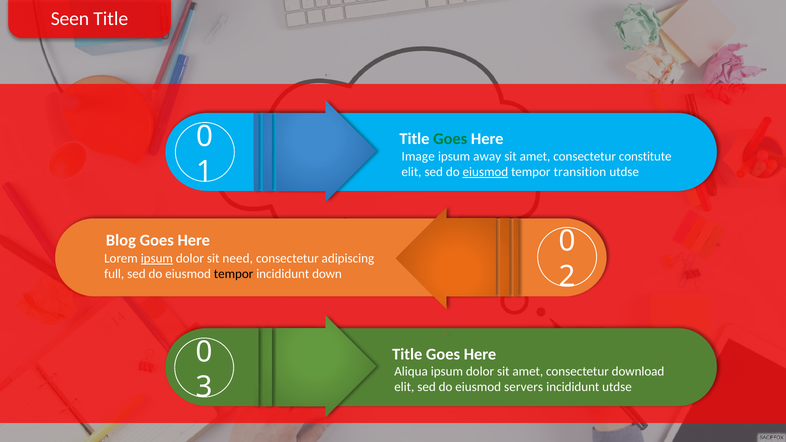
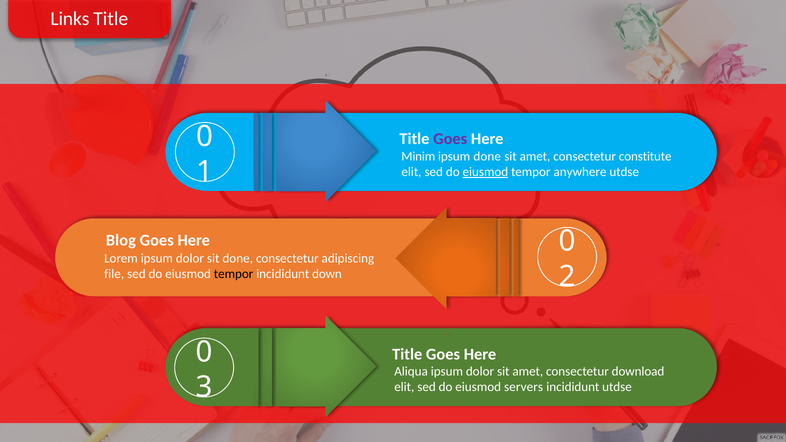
Seen: Seen -> Links
Goes at (450, 139) colour: green -> purple
Image: Image -> Minim
ipsum away: away -> done
transition: transition -> anywhere
ipsum at (157, 258) underline: present -> none
sit need: need -> done
full: full -> file
